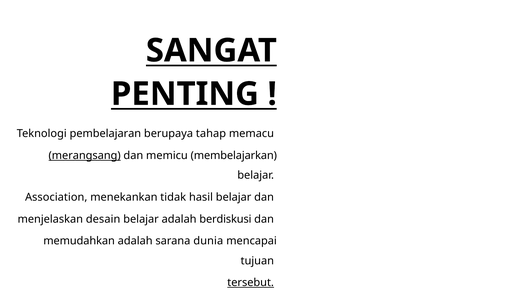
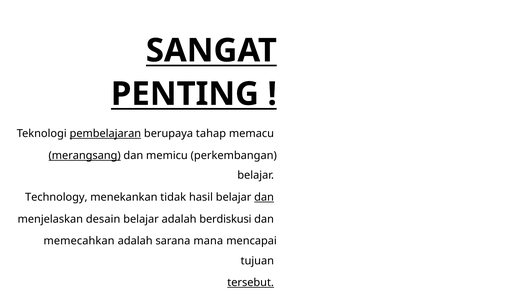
pembelajaran underline: none -> present
membelajarkan: membelajarkan -> perkembangan
Association: Association -> Technology
dan at (264, 197) underline: none -> present
memudahkan: memudahkan -> memecahkan
dunia: dunia -> mana
